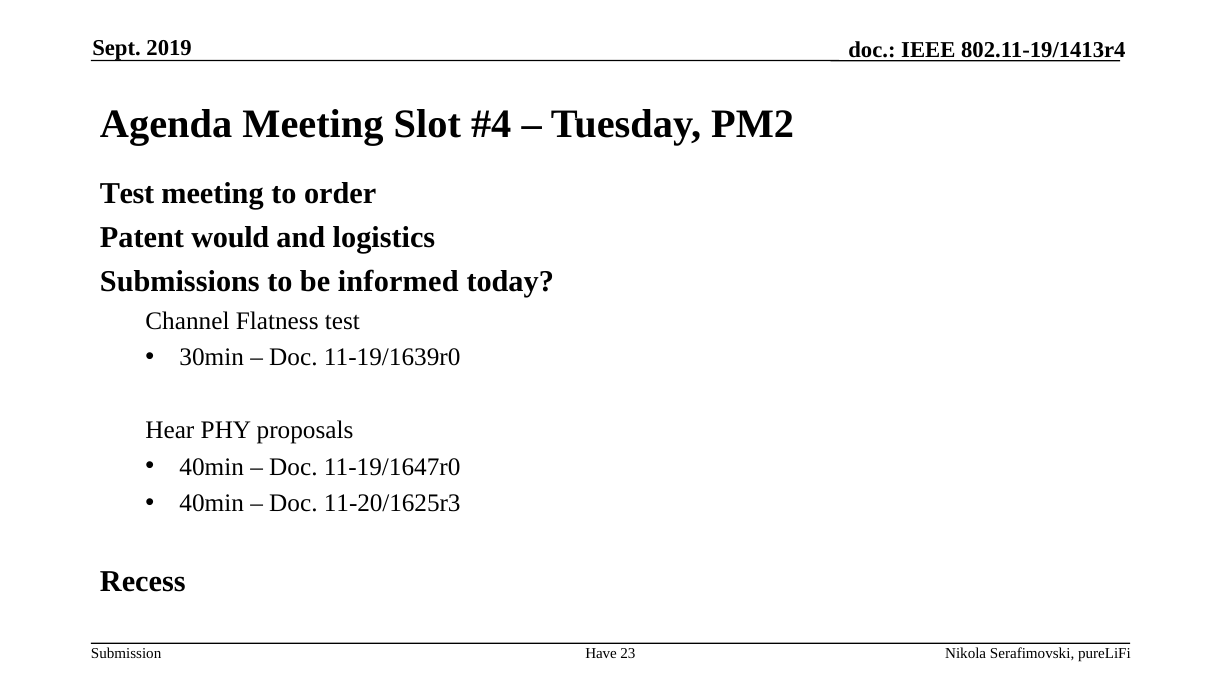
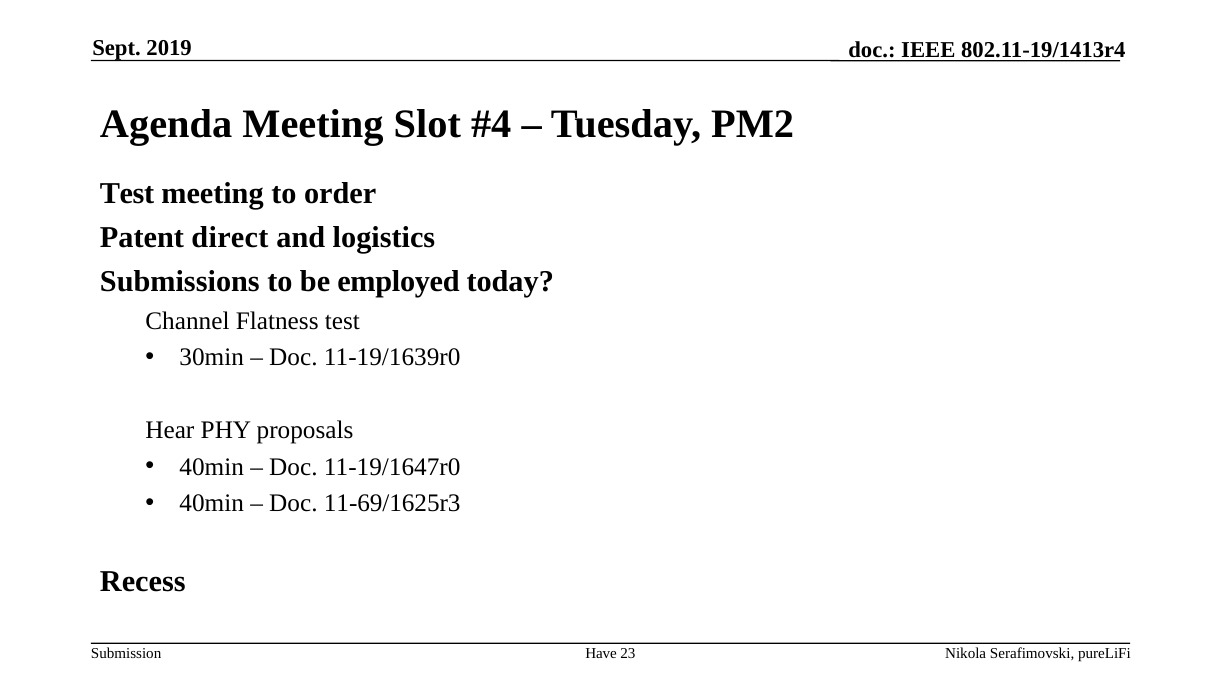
would: would -> direct
informed: informed -> employed
11-20/1625r3: 11-20/1625r3 -> 11-69/1625r3
